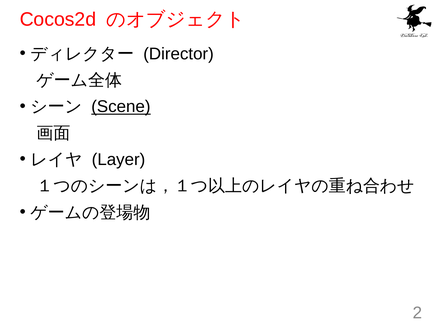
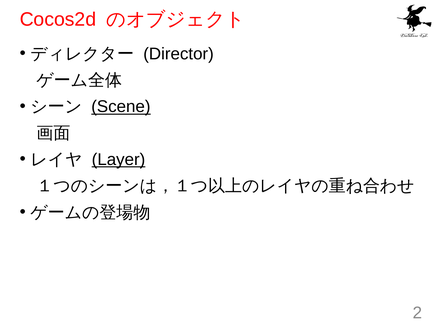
Layer underline: none -> present
